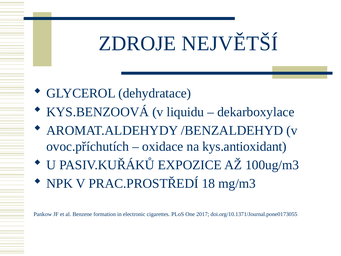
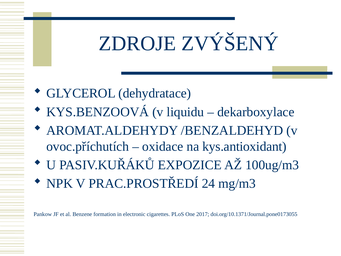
NEJVĚTŠÍ: NEJVĚTŠÍ -> ZVÝŠENÝ
18: 18 -> 24
